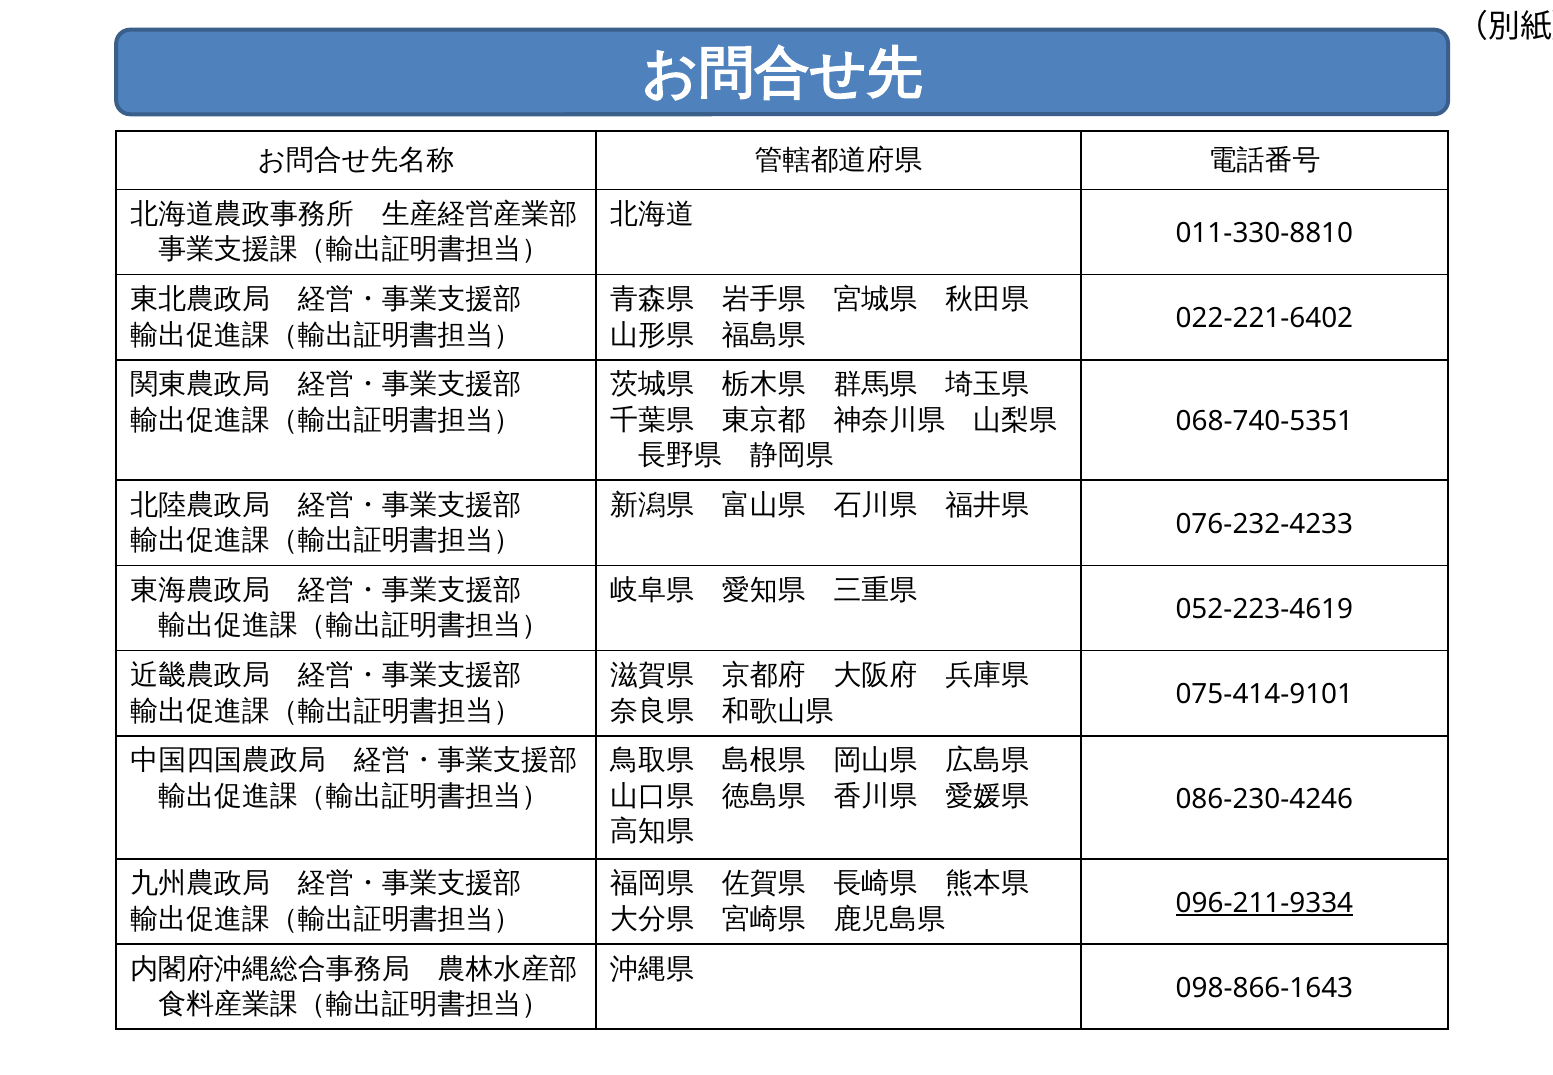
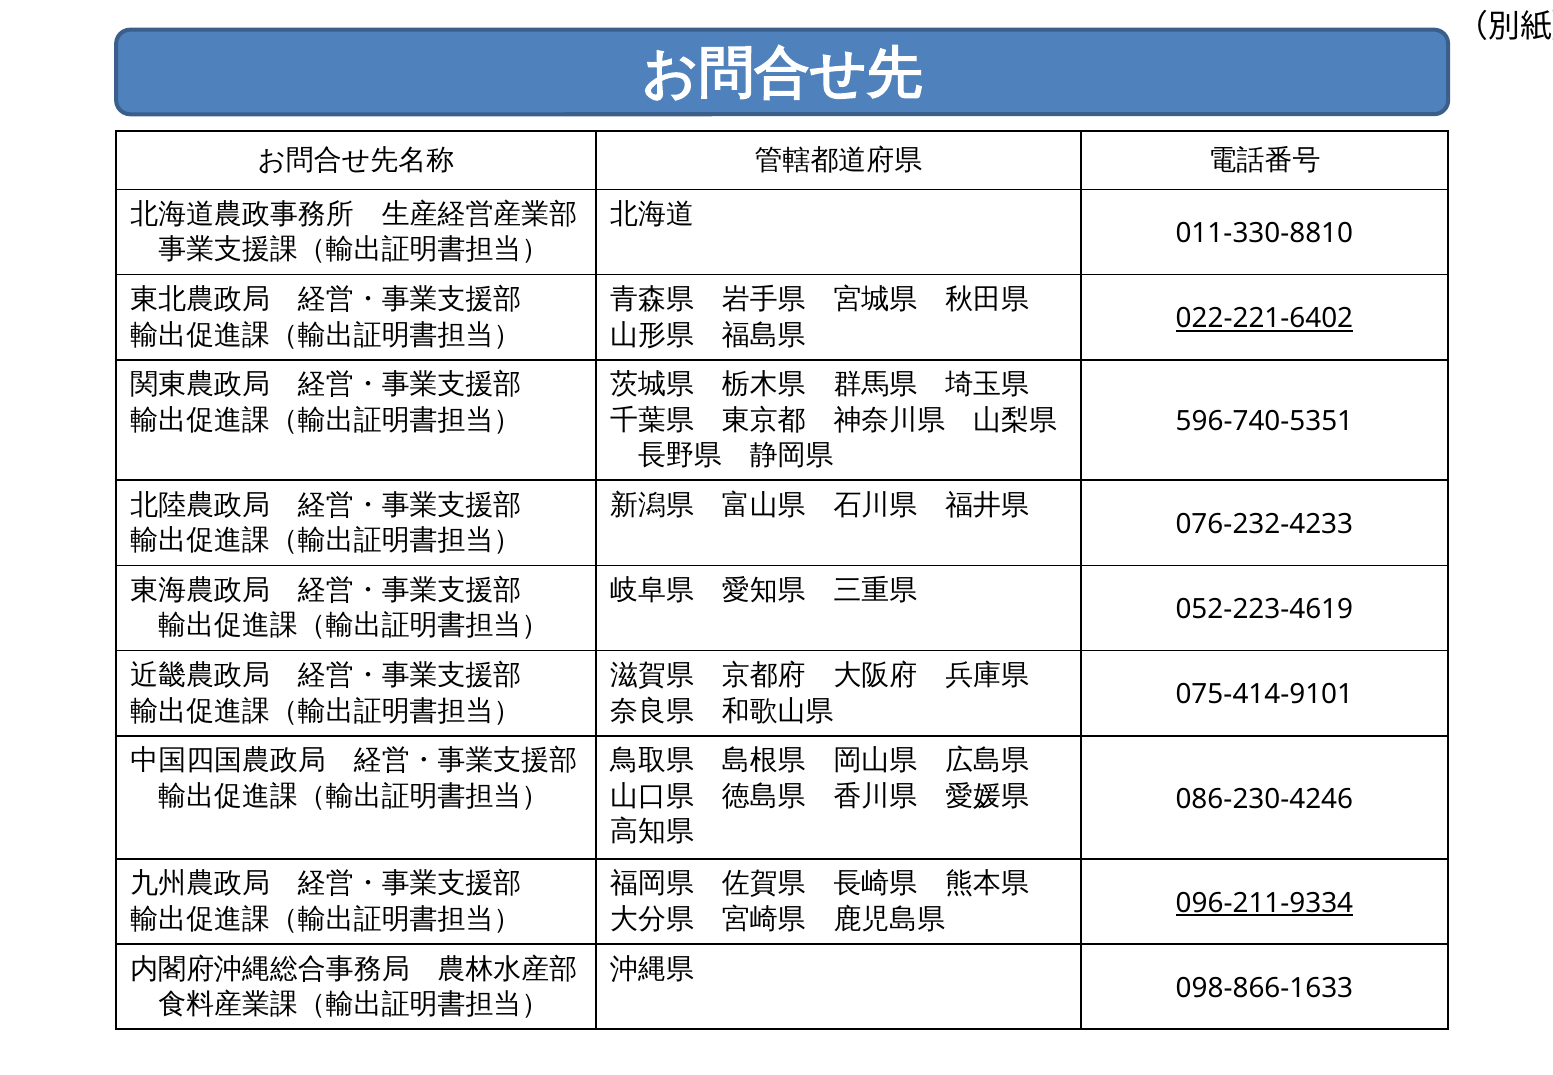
022-221-6402 underline: none -> present
068-740-5351: 068-740-5351 -> 596-740-5351
098-866-1643: 098-866-1643 -> 098-866-1633
